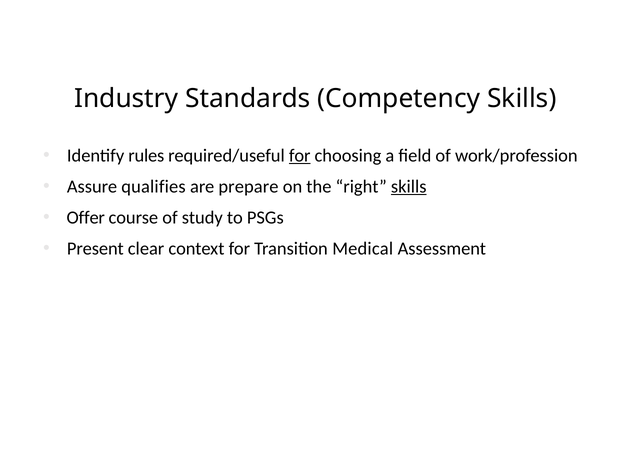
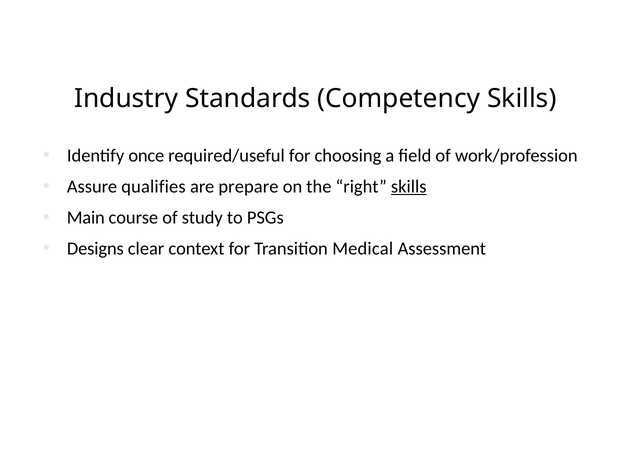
rules: rules -> once
for at (300, 156) underline: present -> none
Offer: Offer -> Main
Present: Present -> Designs
